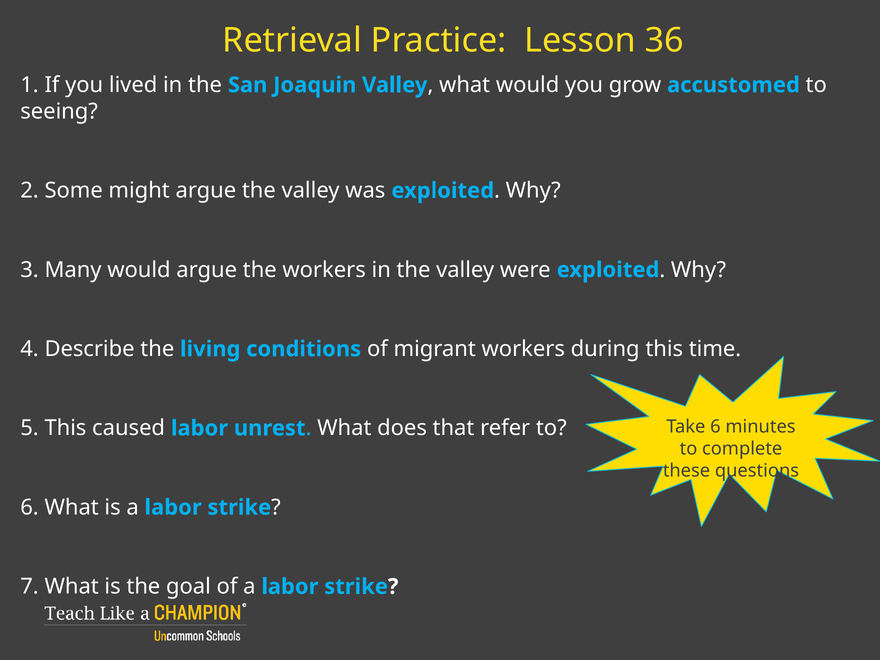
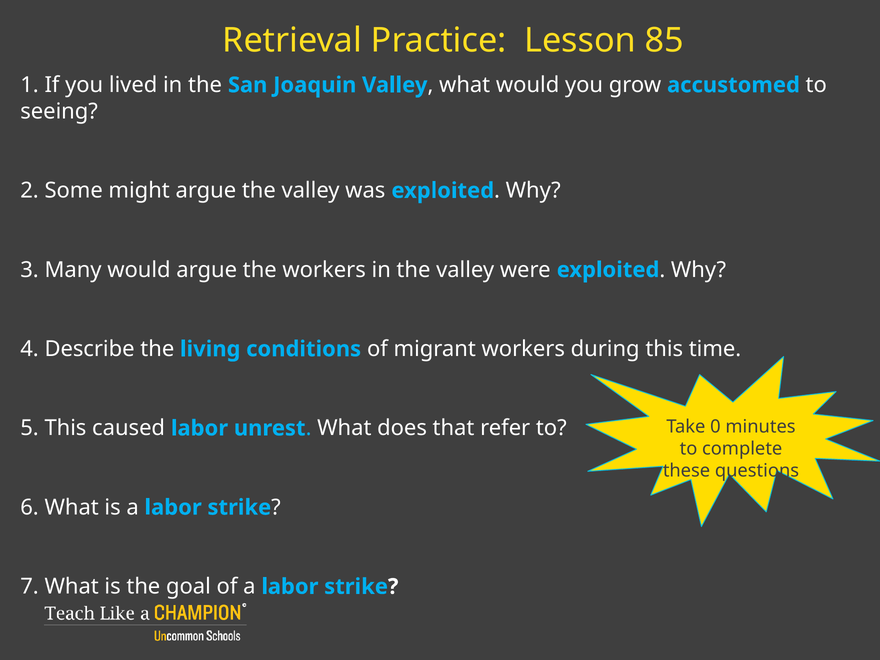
36: 36 -> 85
Take 6: 6 -> 0
